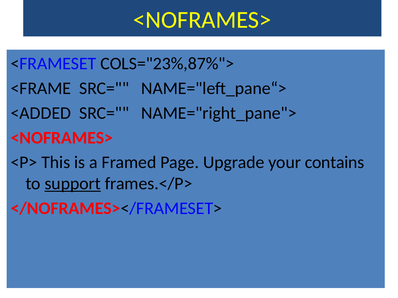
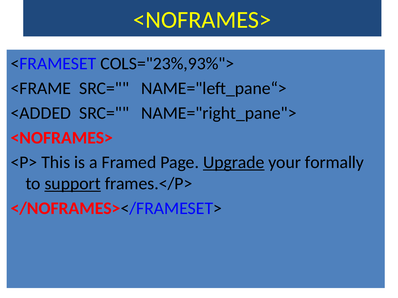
COLS="23%,87%">: COLS="23%,87%"> -> COLS="23%,93%">
Upgrade underline: none -> present
contains: contains -> formally
